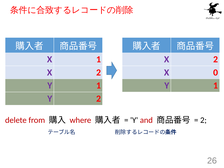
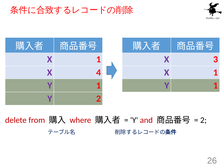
2 at (216, 59): 2 -> 3
2 at (99, 72): 2 -> 4
0 at (216, 72): 0 -> 1
